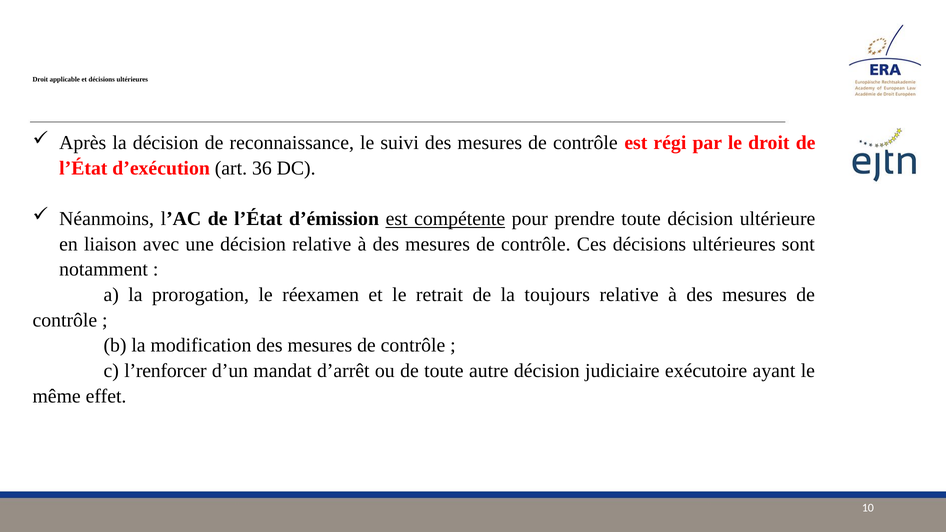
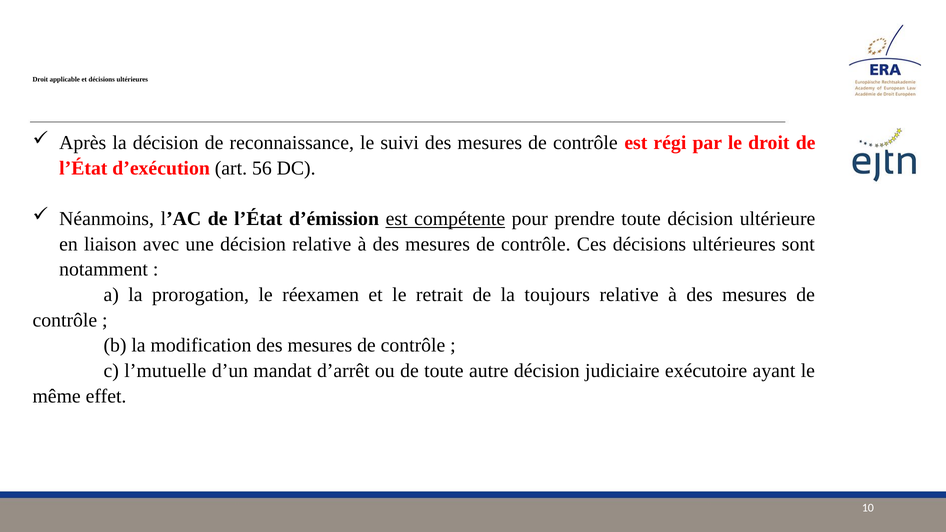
36: 36 -> 56
l’renforcer: l’renforcer -> l’mutuelle
